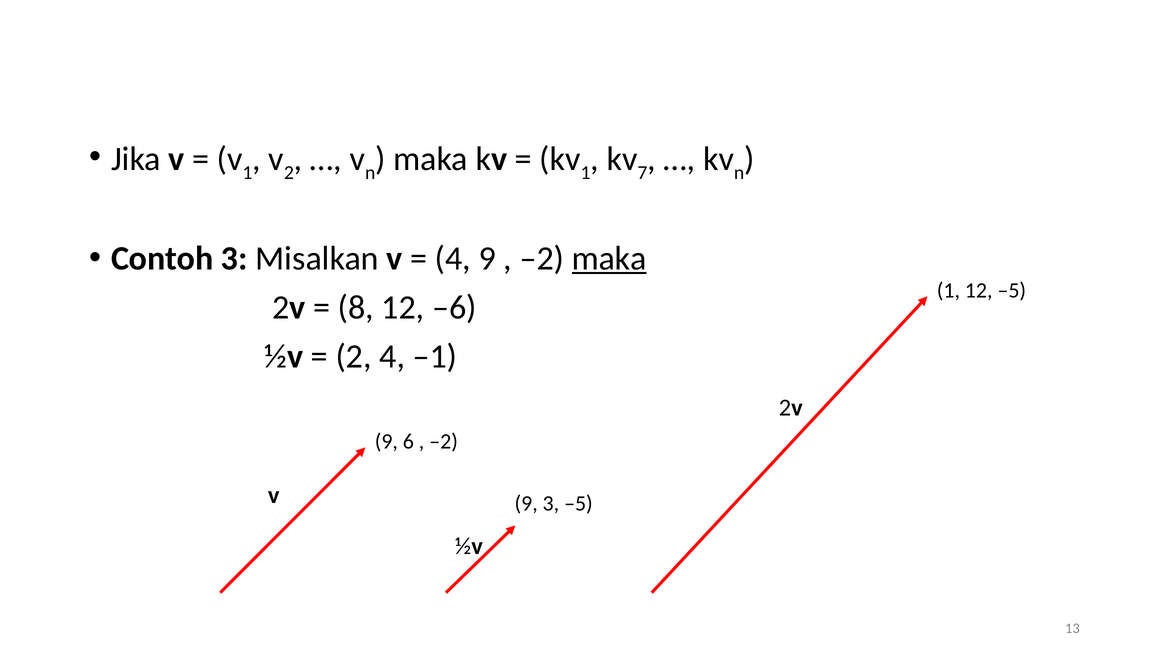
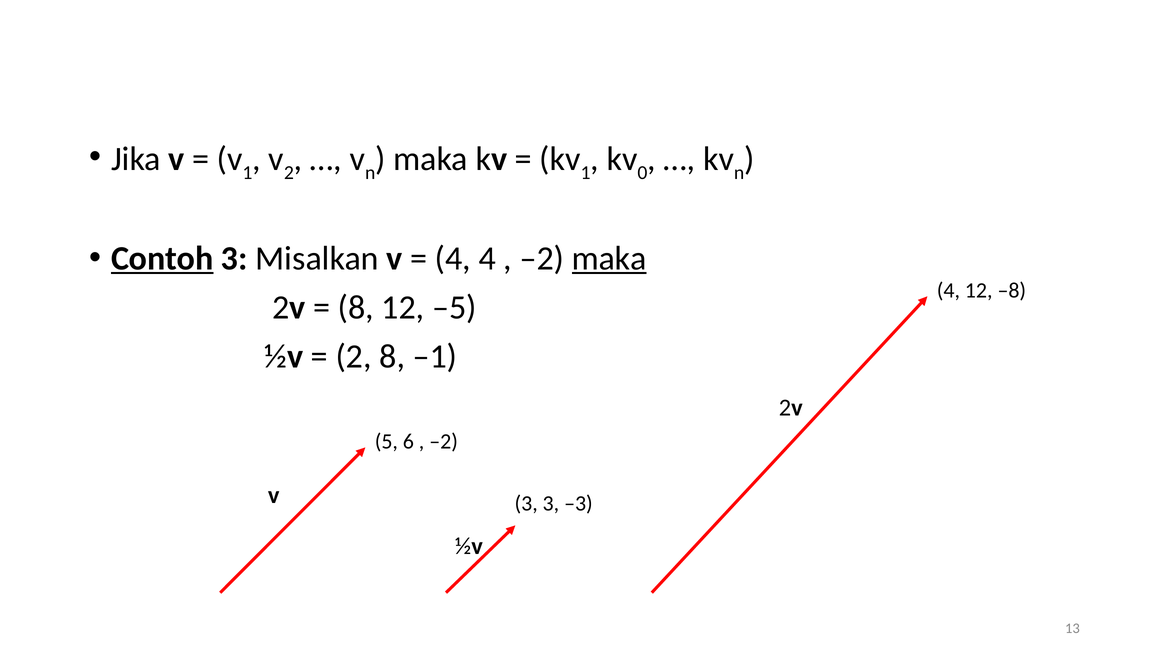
7: 7 -> 0
Contoh underline: none -> present
4 9: 9 -> 4
1 at (948, 290): 1 -> 4
12 –5: –5 -> –8
–6: –6 -> –5
2 4: 4 -> 8
9 at (386, 441): 9 -> 5
9 at (526, 503): 9 -> 3
3 –5: –5 -> –3
